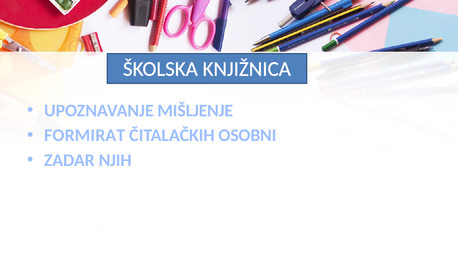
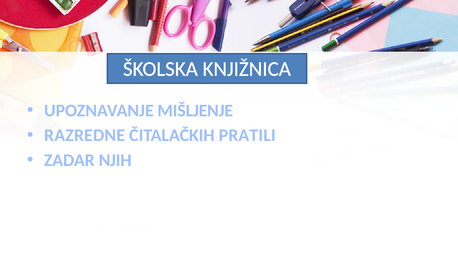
FORMIRAT: FORMIRAT -> RAZREDNE
OSOBNI: OSOBNI -> PRATILI
